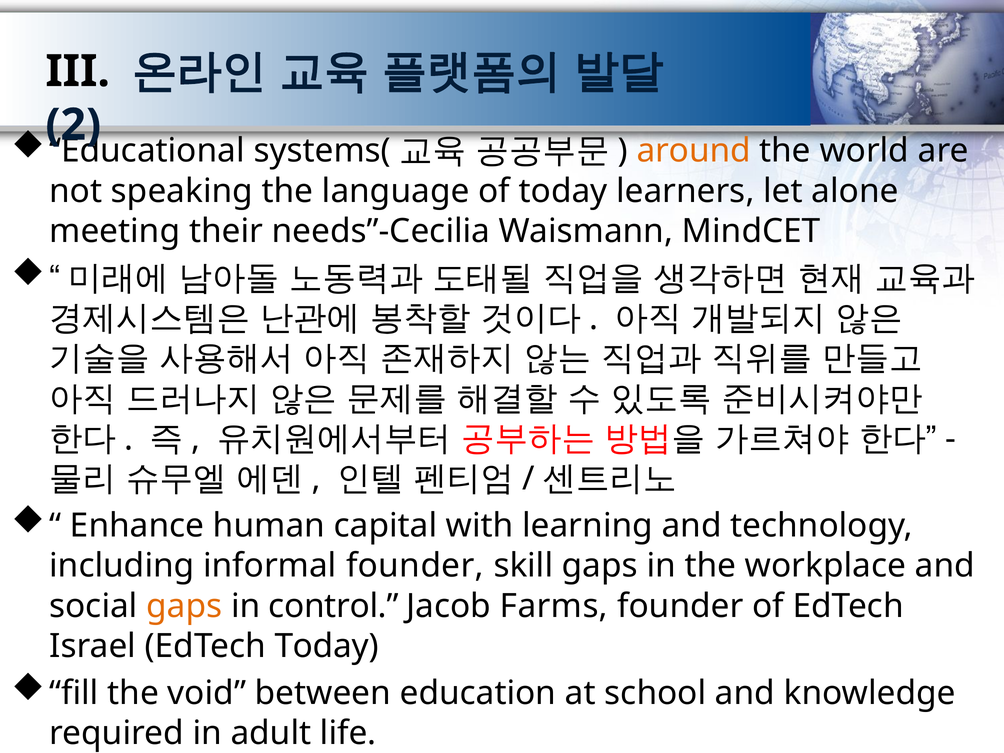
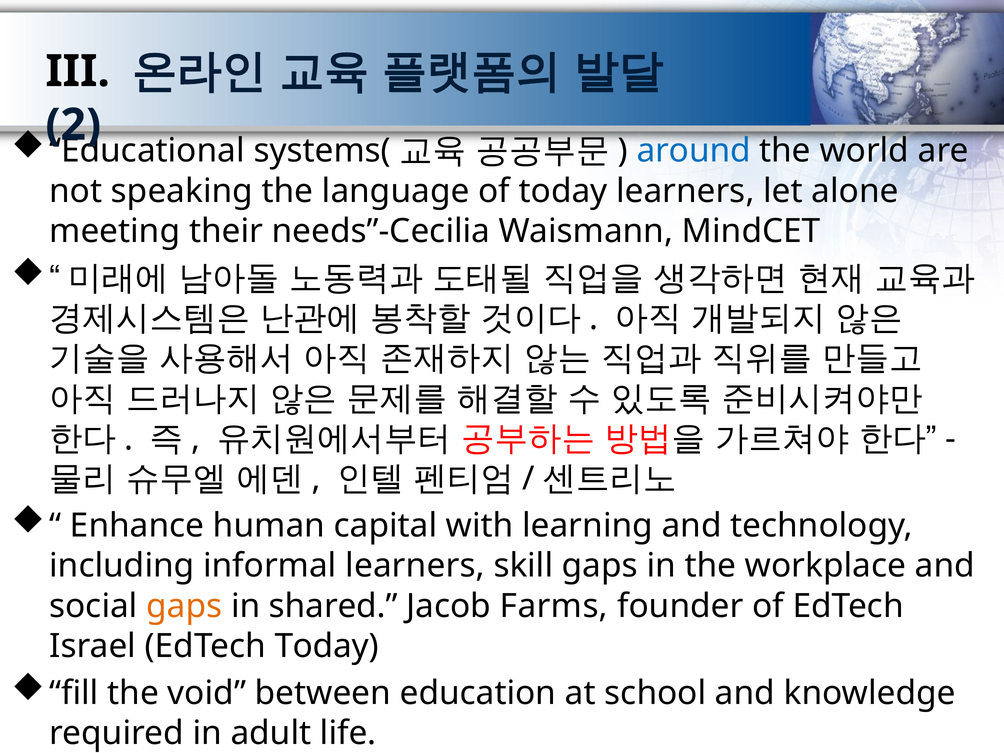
around colour: orange -> blue
informal founder: founder -> learners
control: control -> shared
